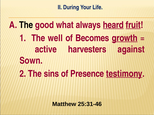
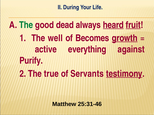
The at (26, 25) colour: black -> green
what: what -> dead
harvesters: harvesters -> everything
Sown: Sown -> Purify
sins: sins -> true
Presence: Presence -> Servants
